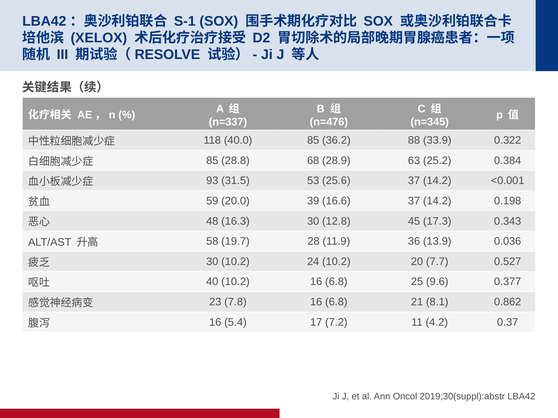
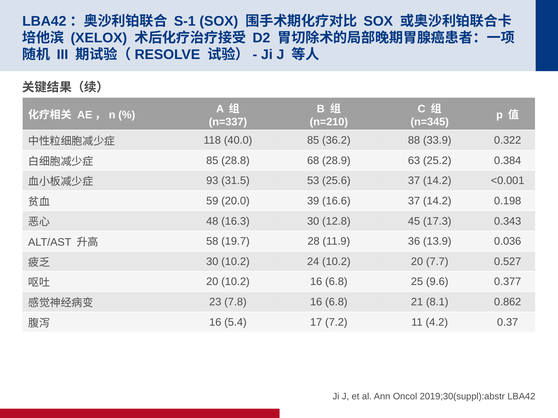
n=476: n=476 -> n=210
40 at (212, 282): 40 -> 20
